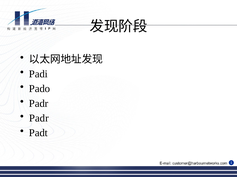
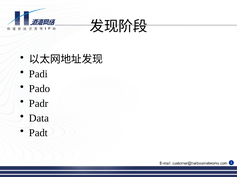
Padr at (39, 119): Padr -> Data
